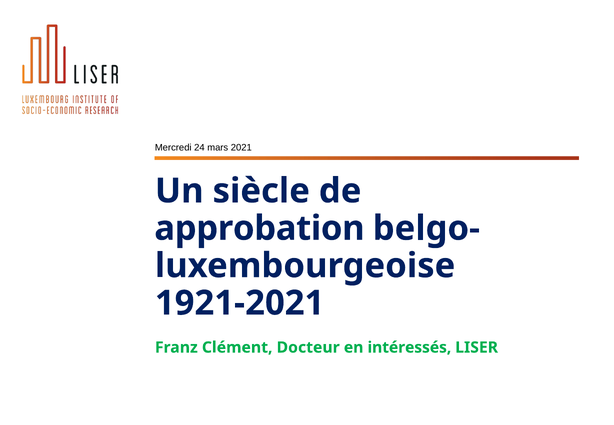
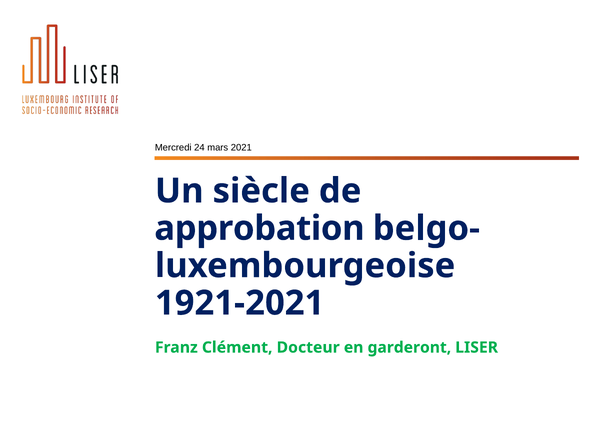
intéressés: intéressés -> garderont
